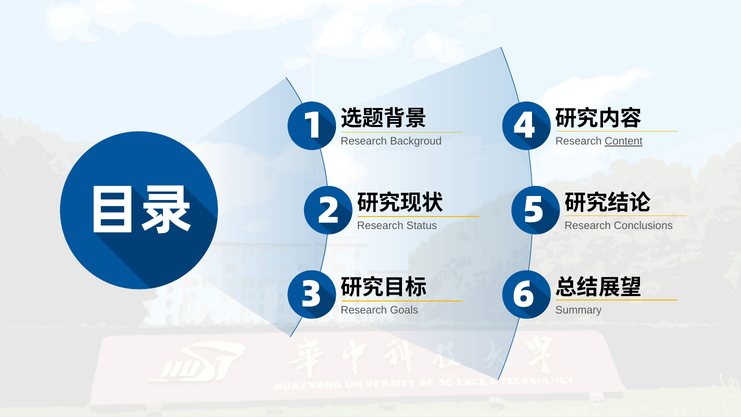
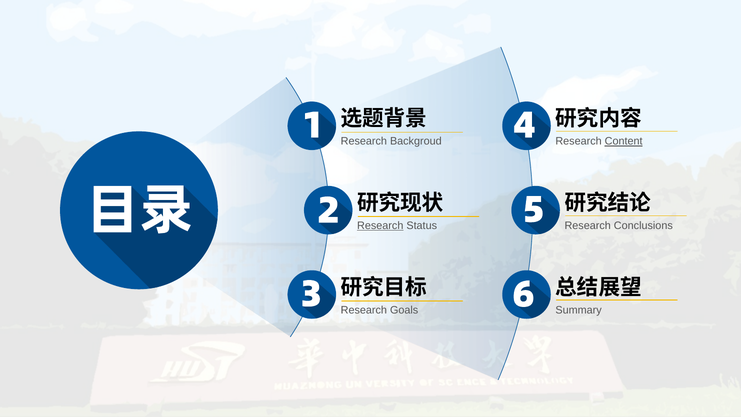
Research at (380, 226) underline: none -> present
